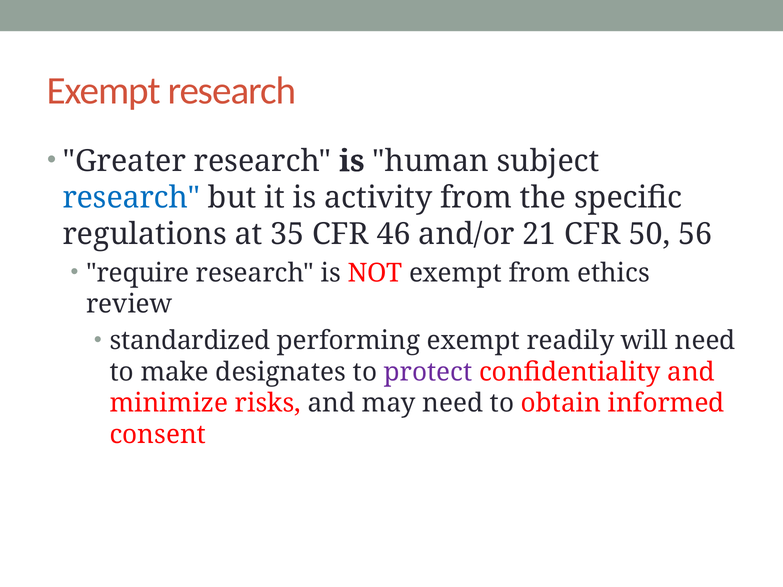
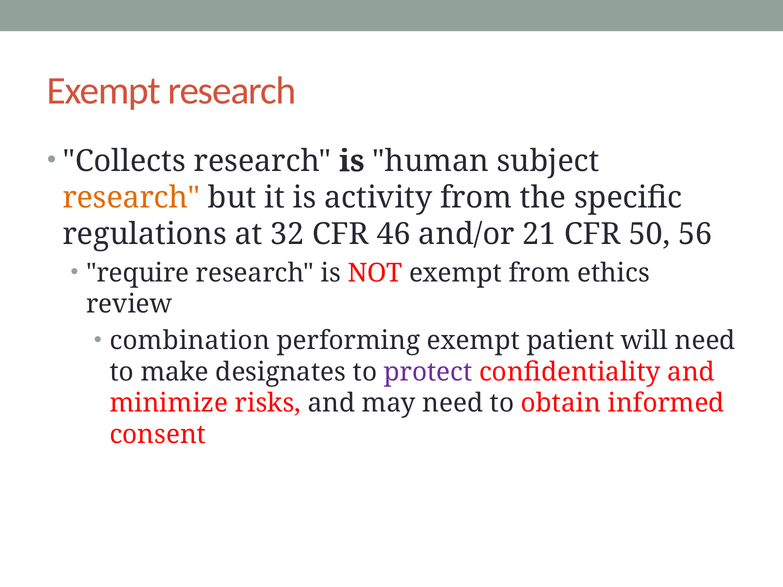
Greater: Greater -> Collects
research at (131, 198) colour: blue -> orange
35: 35 -> 32
standardized: standardized -> combination
readily: readily -> patient
